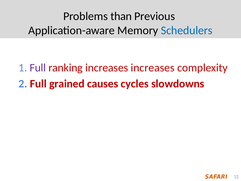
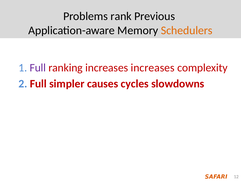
than: than -> rank
Schedulers colour: blue -> orange
grained: grained -> simpler
